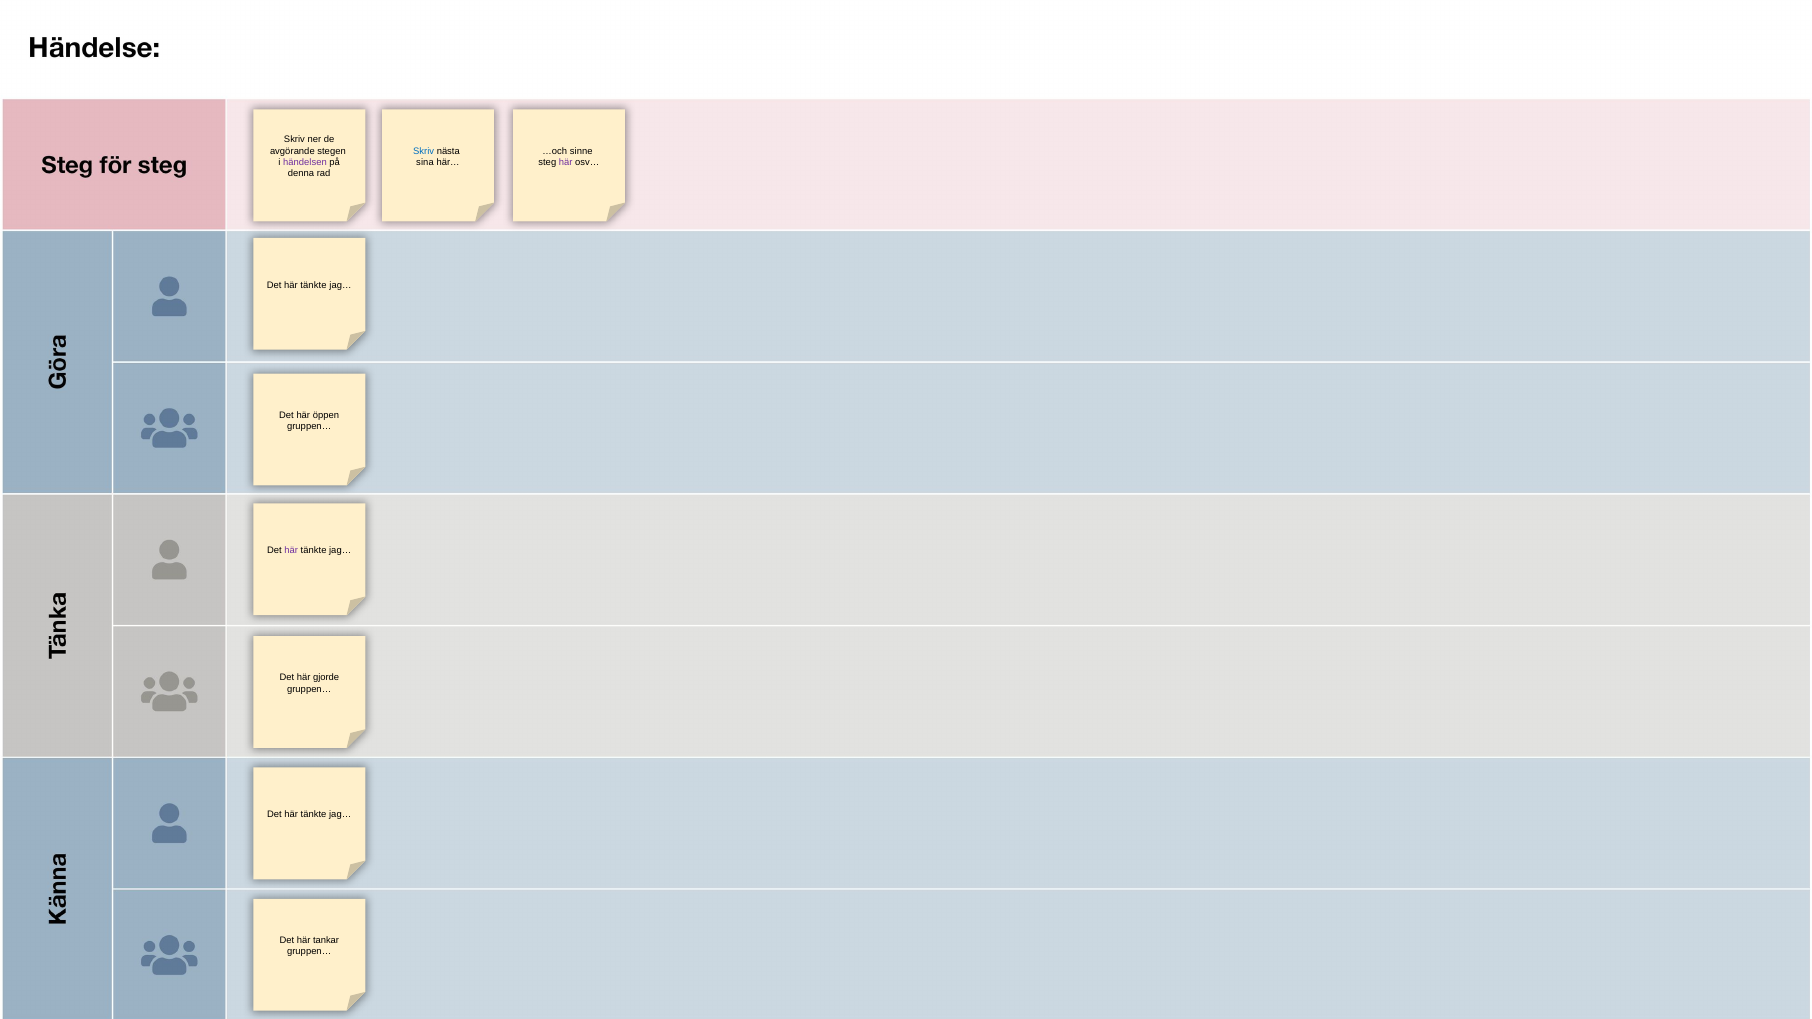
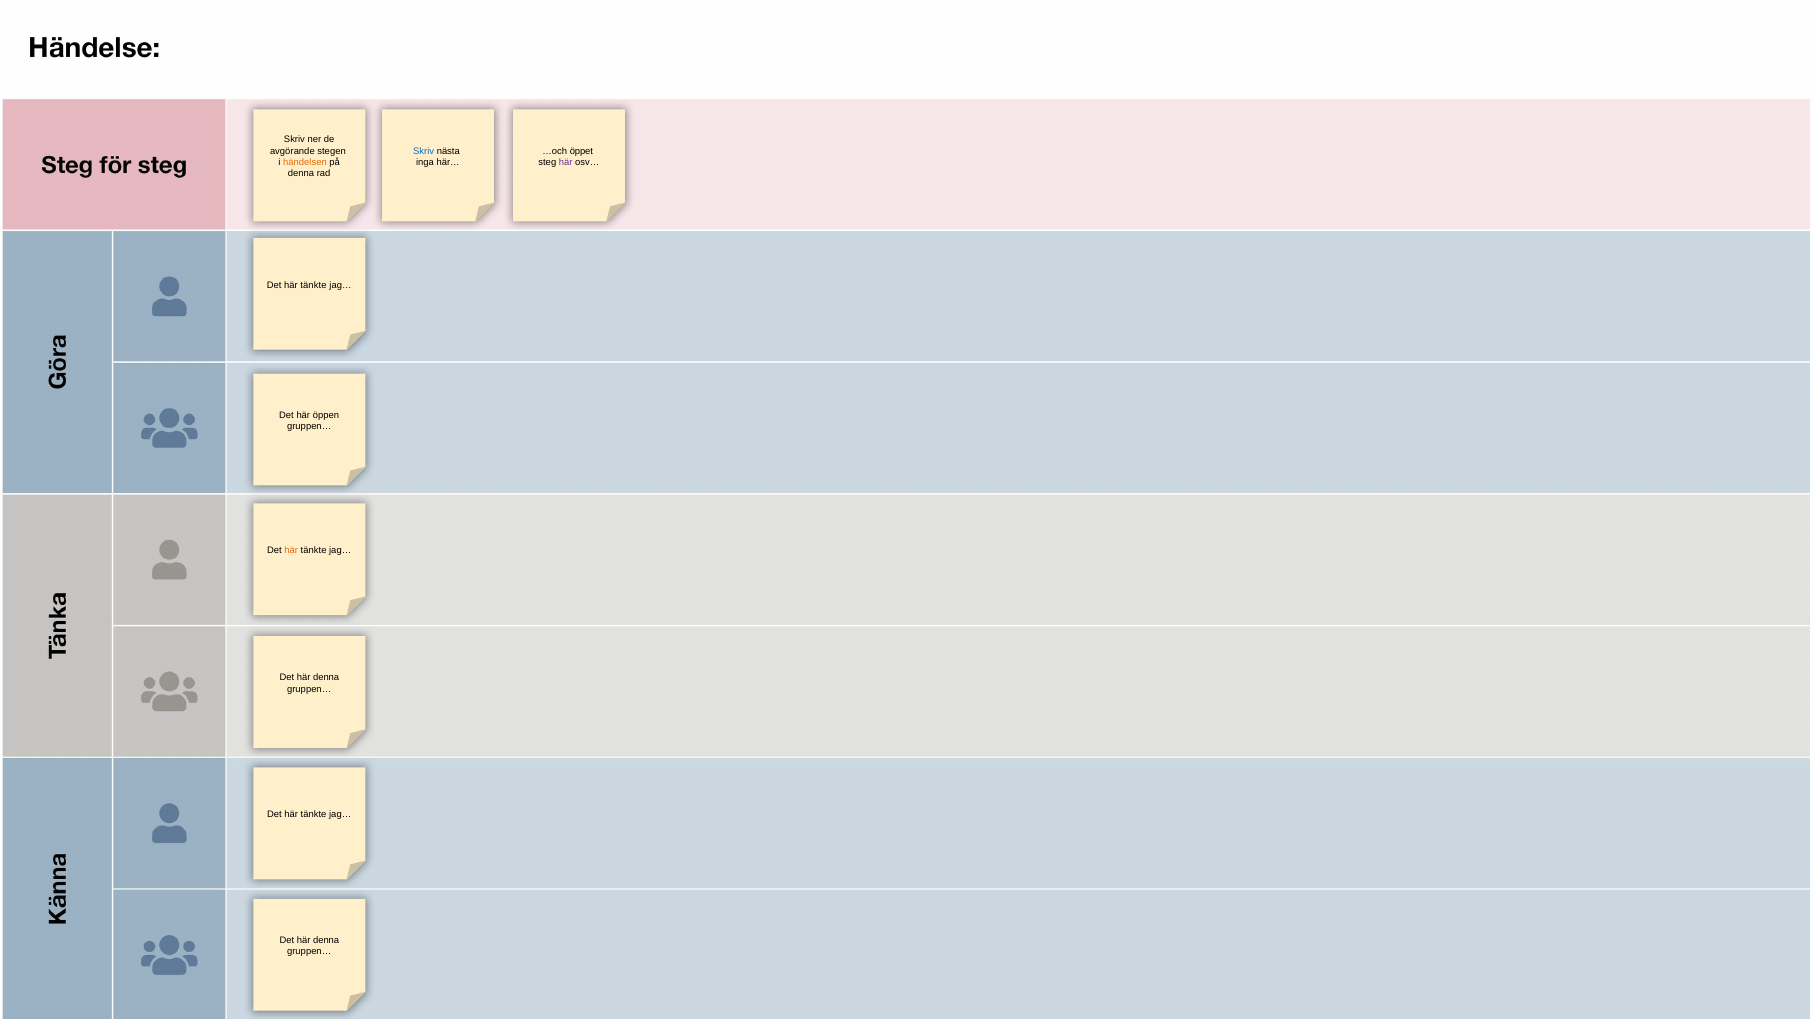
sinne: sinne -> öppet
händelsen colour: purple -> orange
sina: sina -> inga
här at (291, 551) colour: purple -> orange
gjorde at (326, 678): gjorde -> denna
tankar at (326, 941): tankar -> denna
